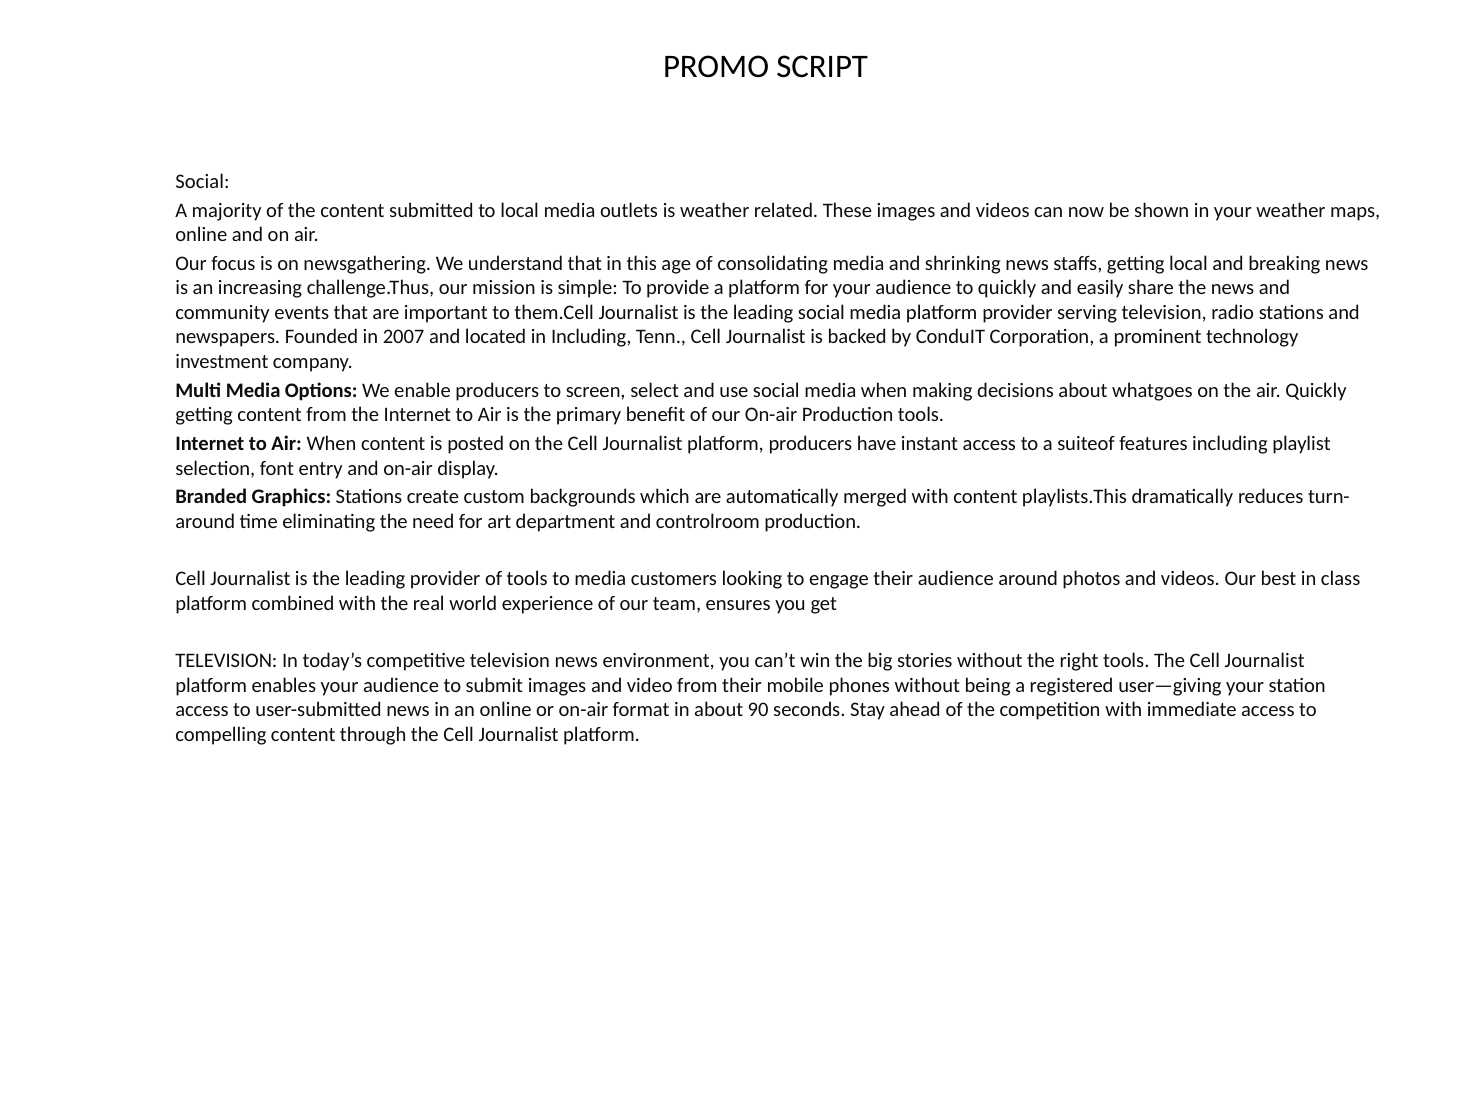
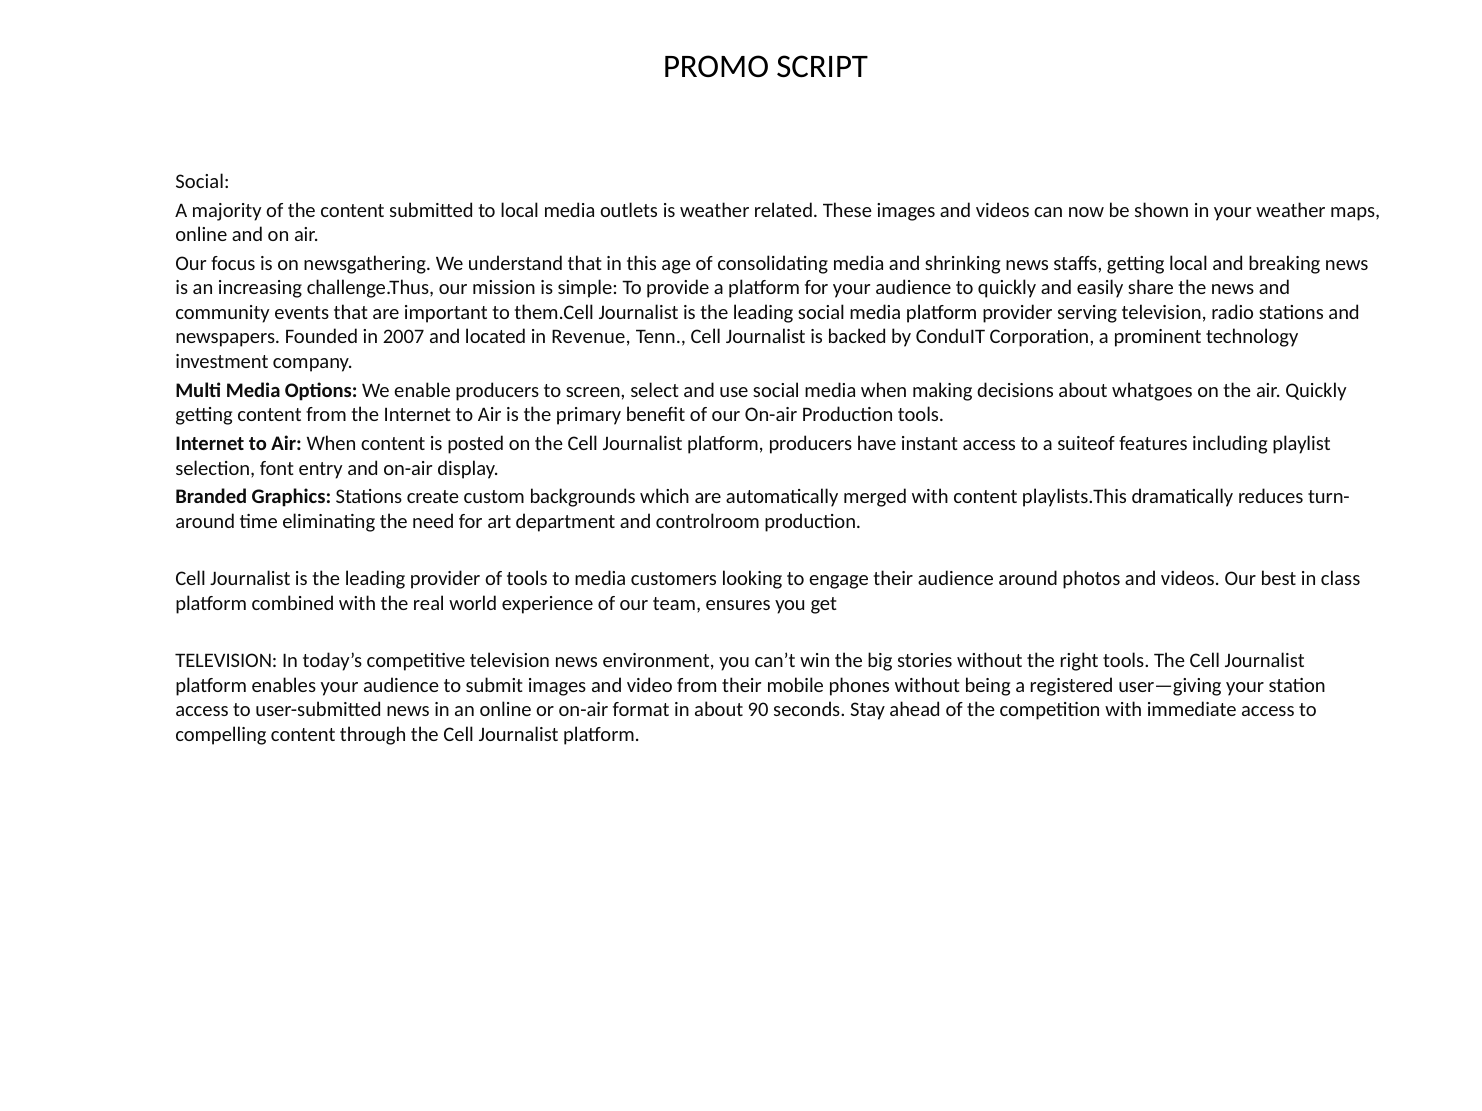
in Including: Including -> Revenue
